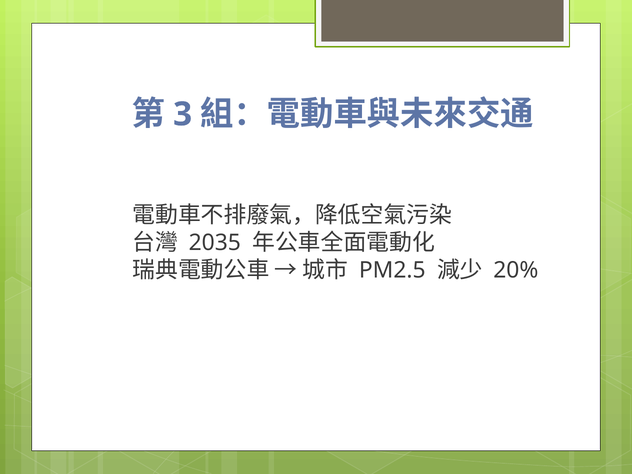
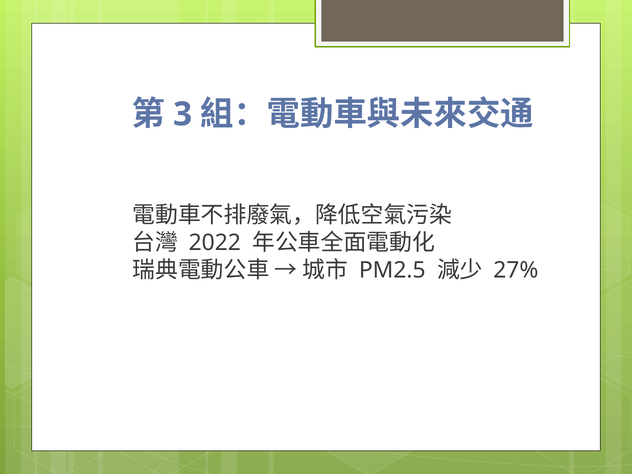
2035: 2035 -> 2022
20%: 20% -> 27%
